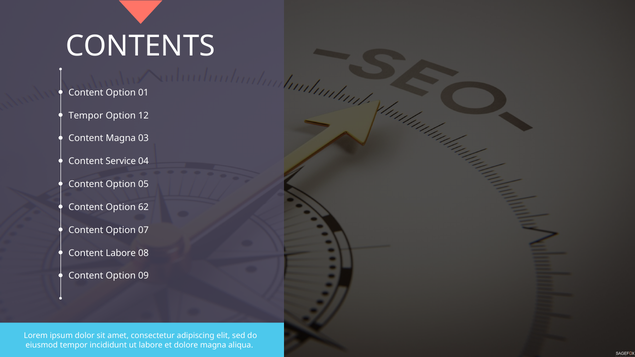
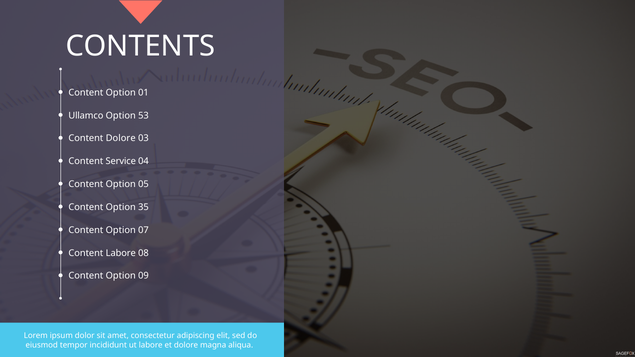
Tempor at (86, 116): Tempor -> Ullamco
12: 12 -> 53
Content Magna: Magna -> Dolore
62: 62 -> 35
